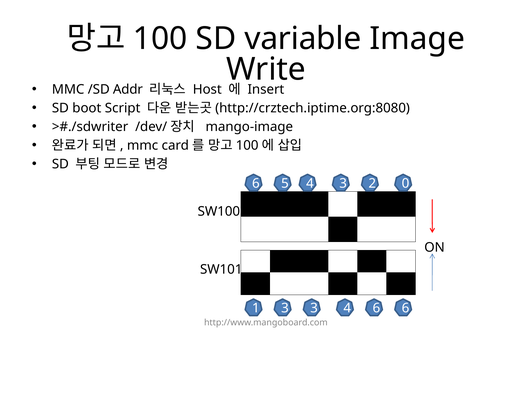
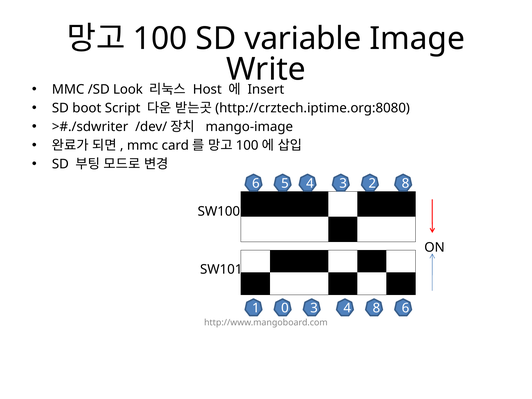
Addr: Addr -> Look
2 0: 0 -> 8
1 3: 3 -> 0
4 6: 6 -> 8
